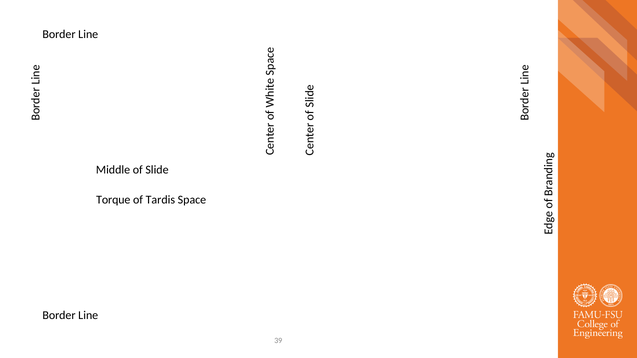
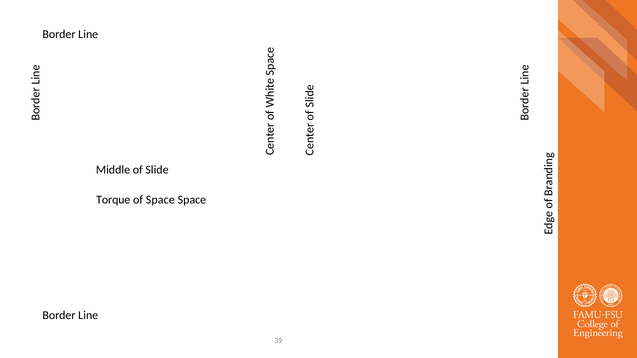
of Tardis: Tardis -> Space
